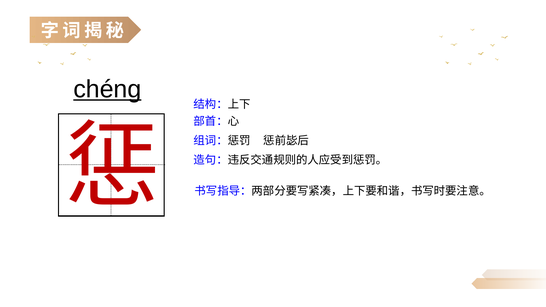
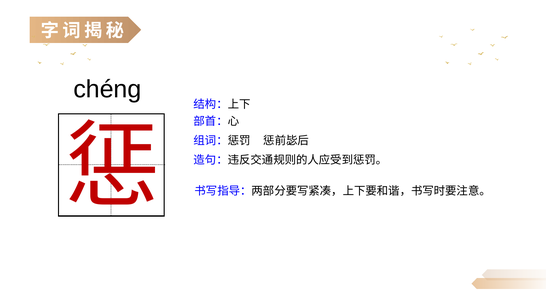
chéng underline: present -> none
